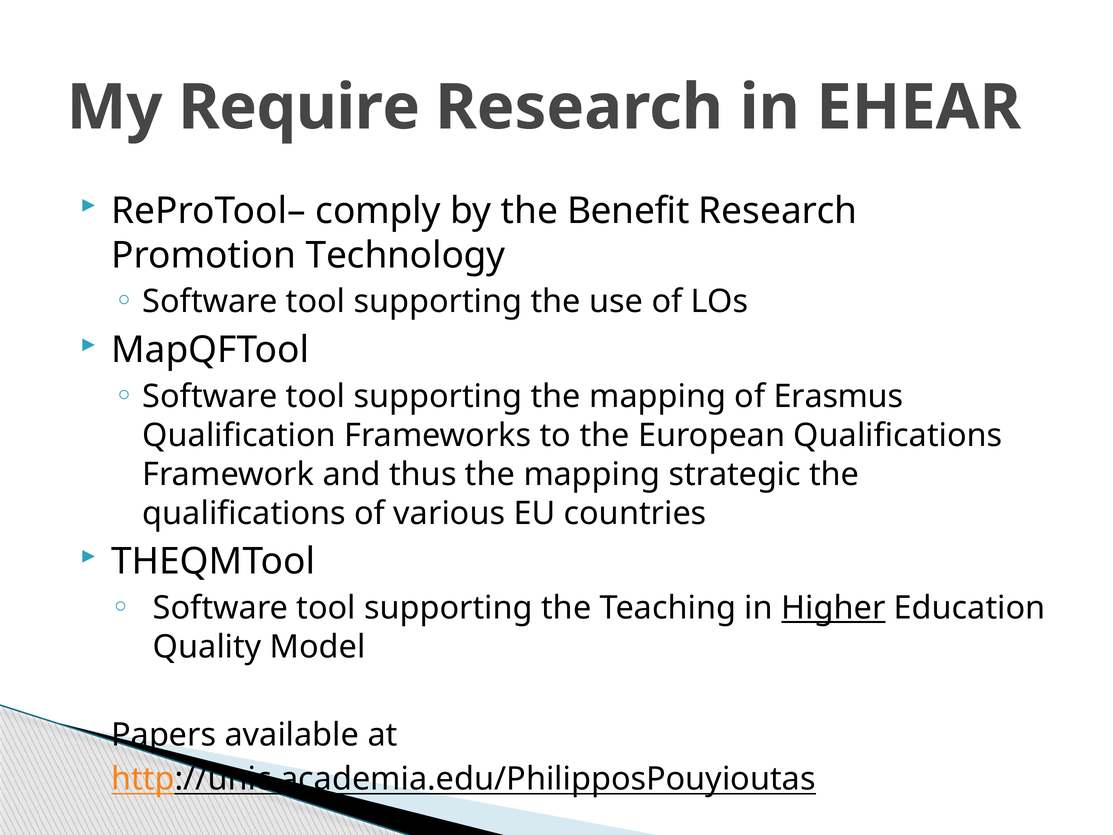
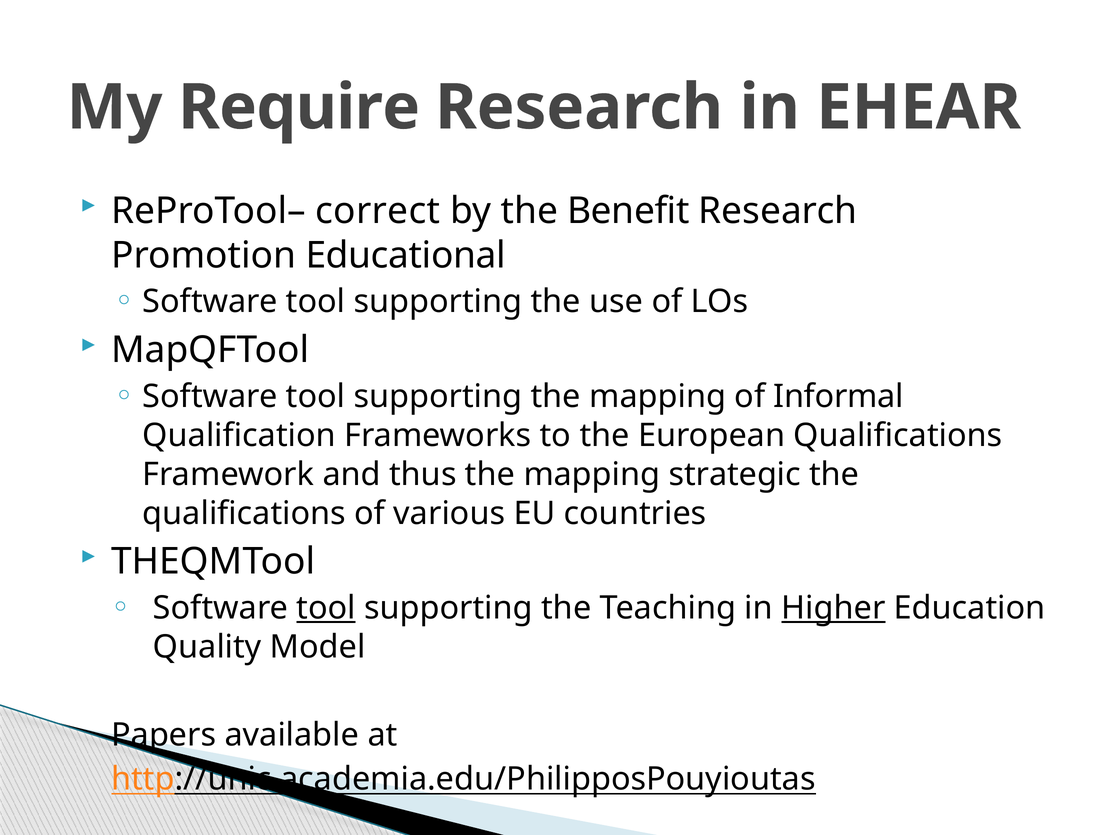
comply: comply -> correct
Technology: Technology -> Educational
Erasmus: Erasmus -> Informal
tool at (326, 608) underline: none -> present
